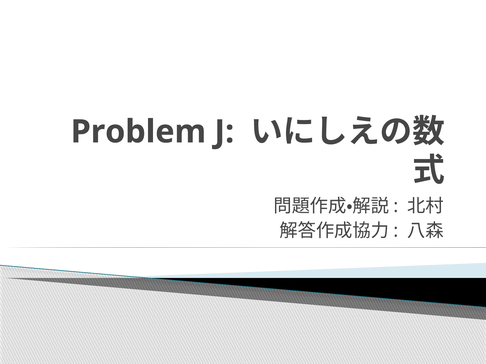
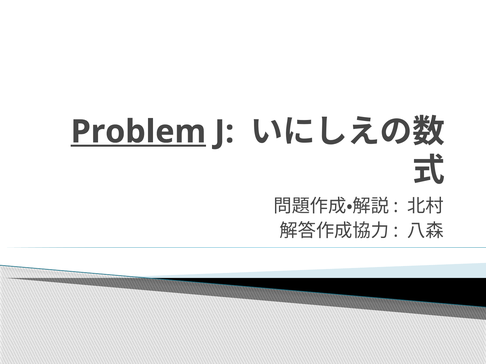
Problem underline: none -> present
